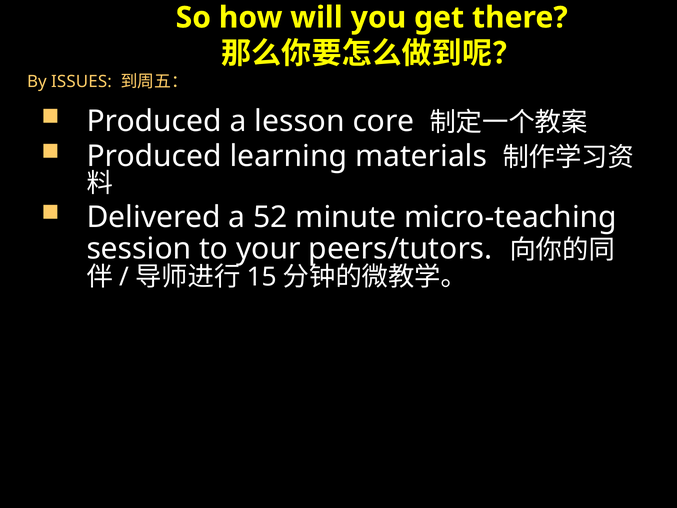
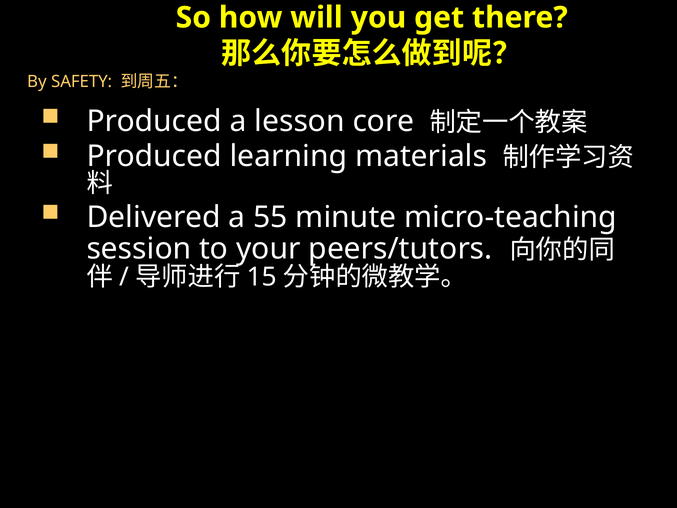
ISSUES: ISSUES -> SAFETY
52: 52 -> 55
